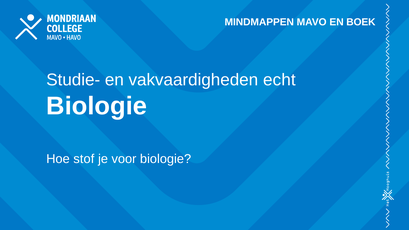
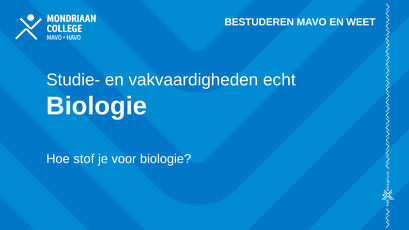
MINDMAPPEN: MINDMAPPEN -> BESTUDEREN
BOEK: BOEK -> WEET
